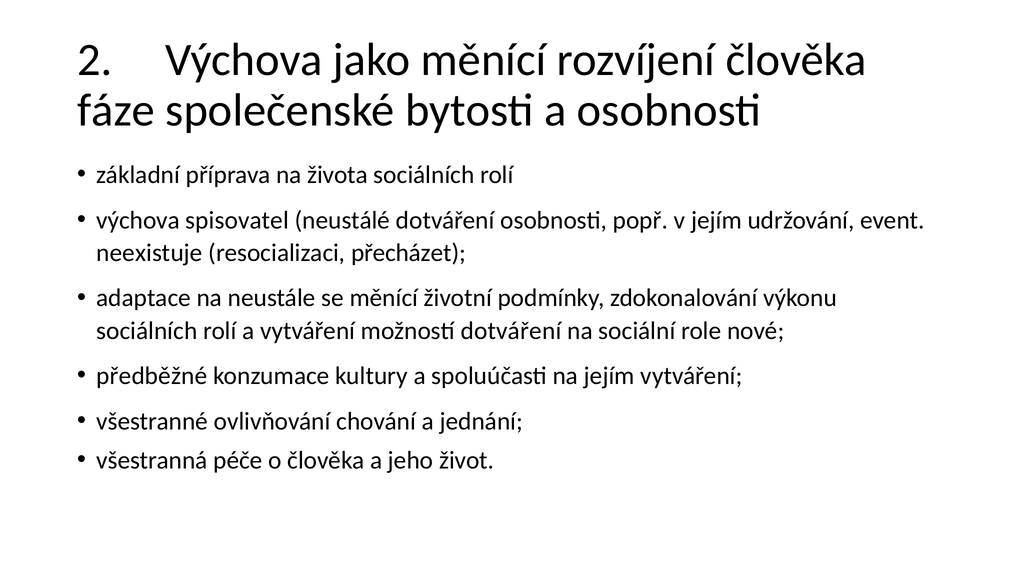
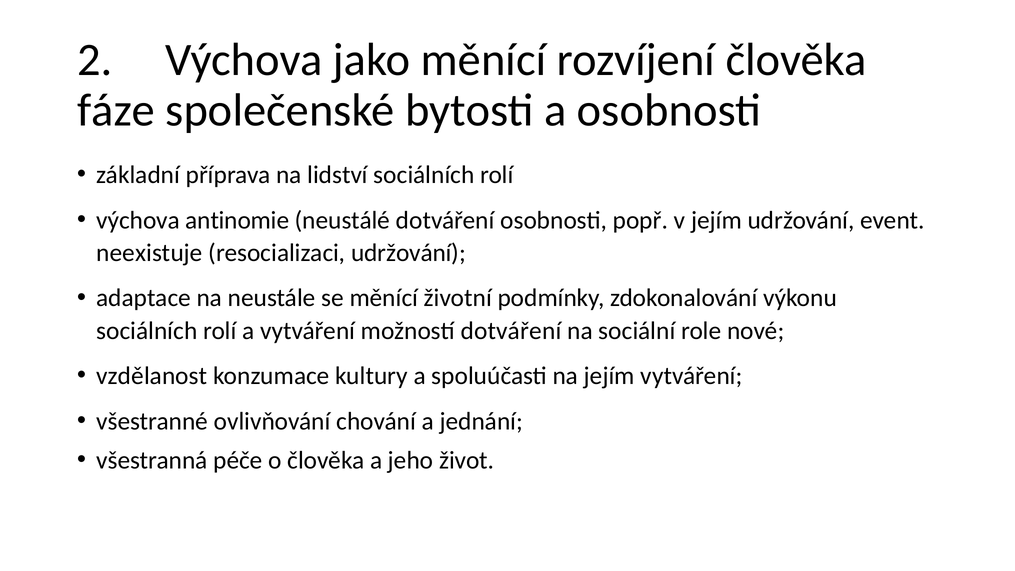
života: života -> lidství
spisovatel: spisovatel -> antinomie
resocializaci přecházet: přecházet -> udržování
předběžné: předběžné -> vzdělanost
